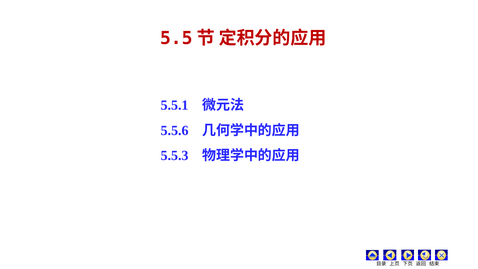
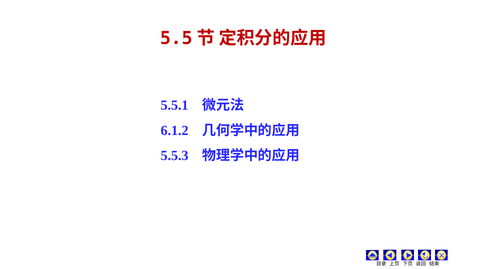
5.5.6: 5.5.6 -> 6.1.2
